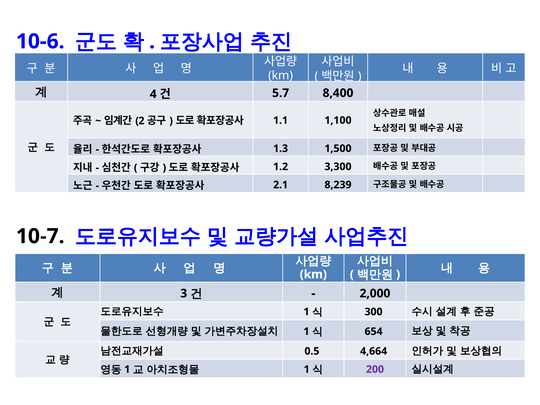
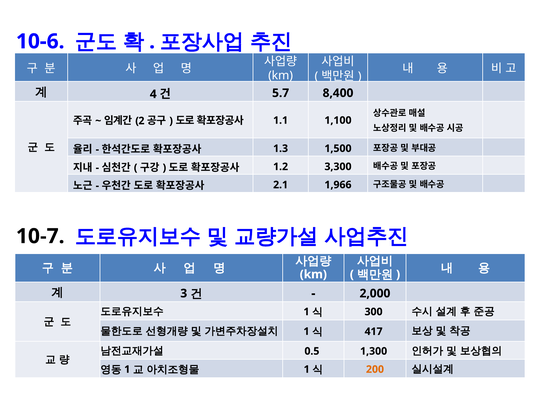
8,239: 8,239 -> 1,966
654: 654 -> 417
4,664: 4,664 -> 1,300
200 colour: purple -> orange
